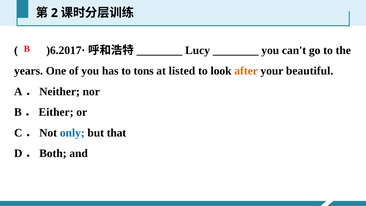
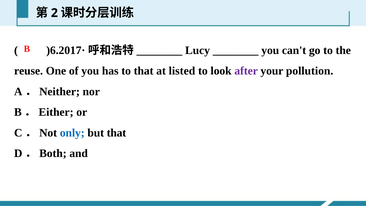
years: years -> reuse
to tons: tons -> that
after colour: orange -> purple
beautiful: beautiful -> pollution
